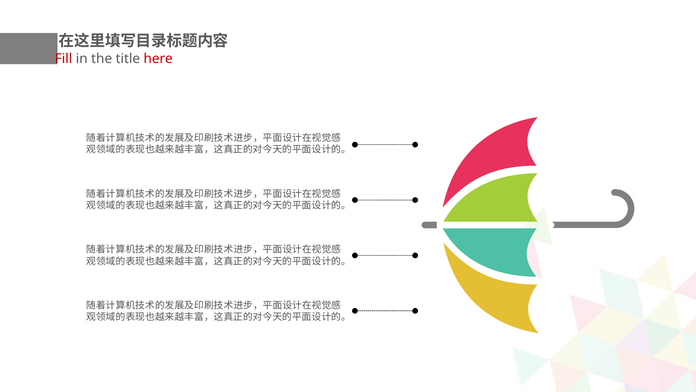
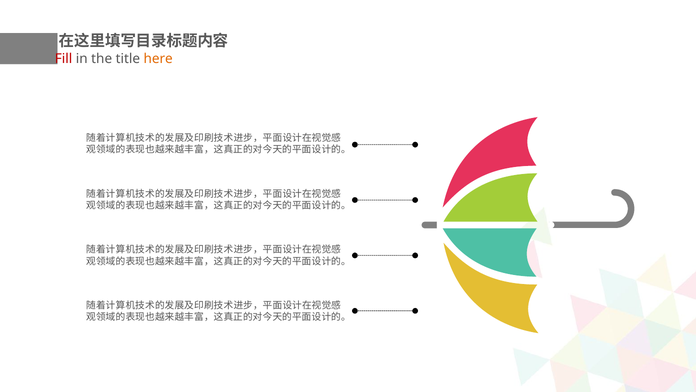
here colour: red -> orange
